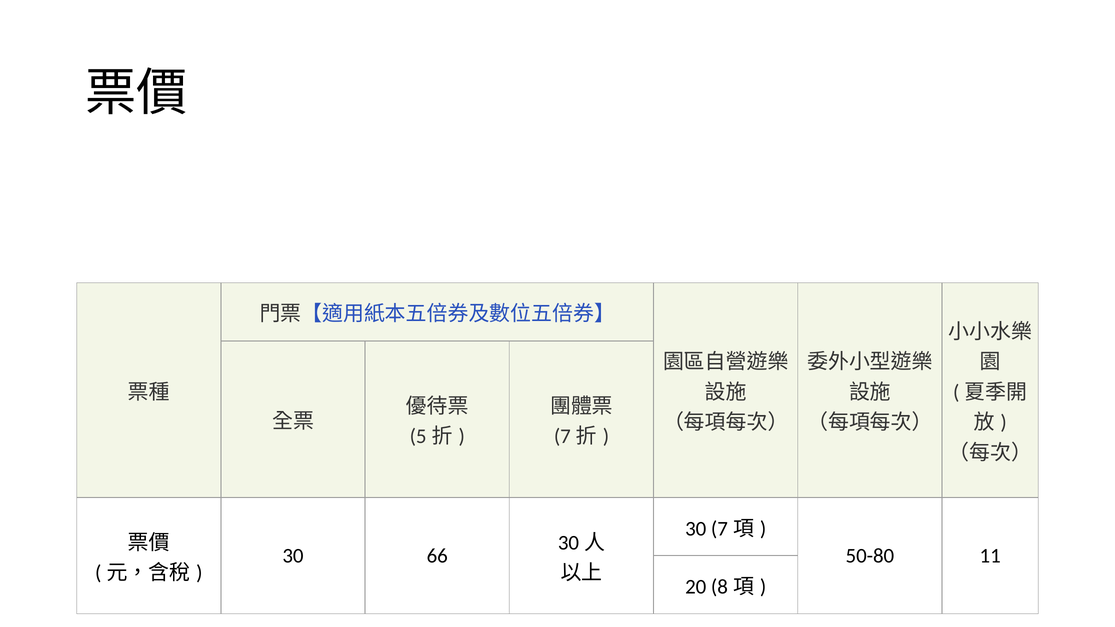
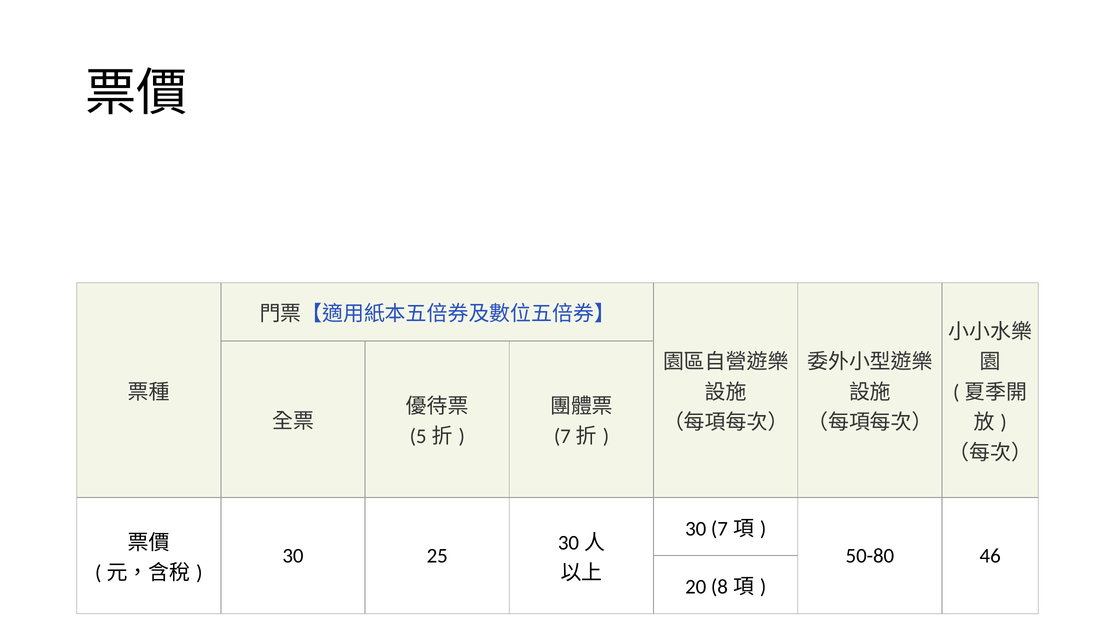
66: 66 -> 25
11: 11 -> 46
